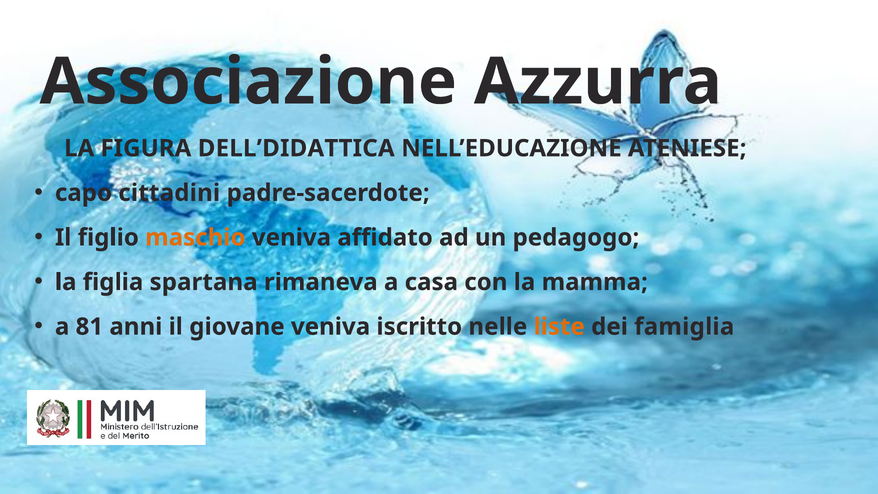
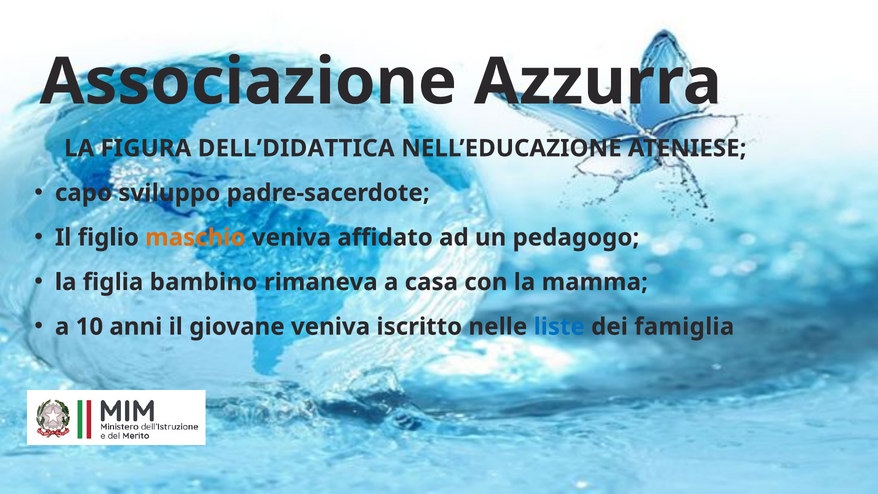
cittadini: cittadini -> sviluppo
spartana: spartana -> bambino
81: 81 -> 10
liste colour: orange -> blue
